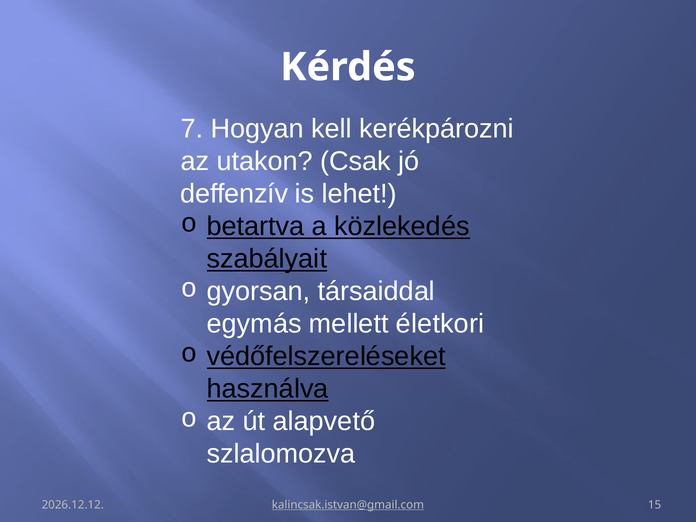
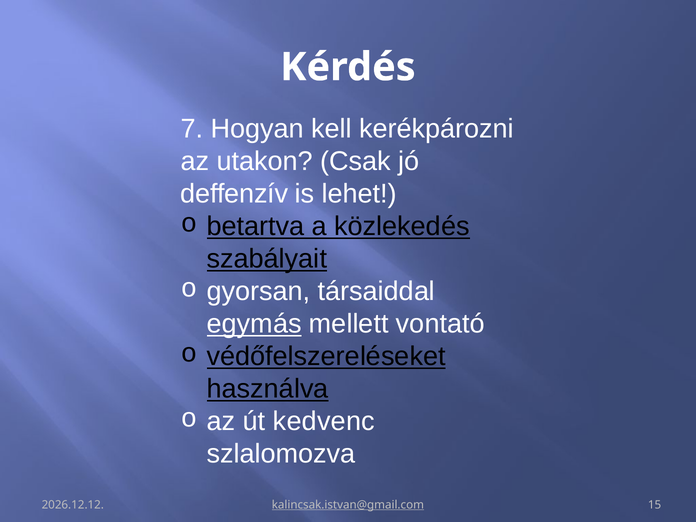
egymás underline: none -> present
életkori: életkori -> vontató
alapvető: alapvető -> kedvenc
